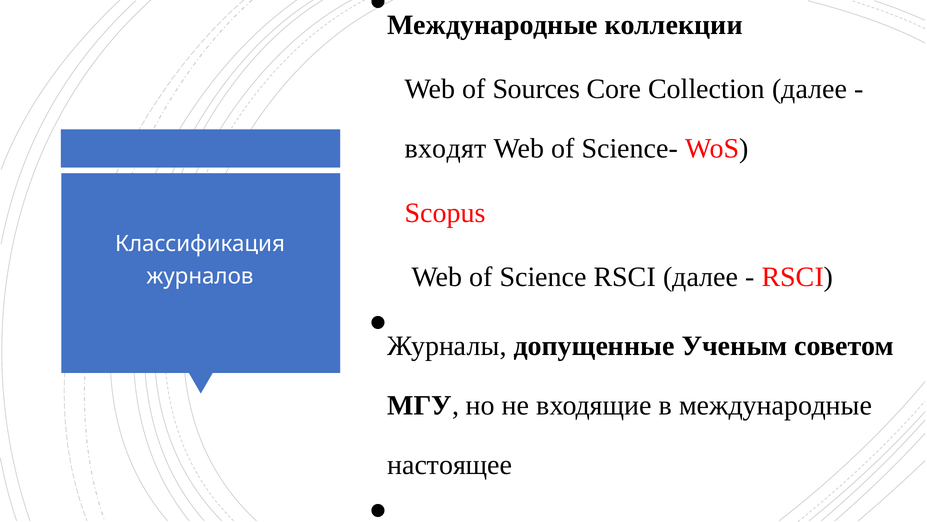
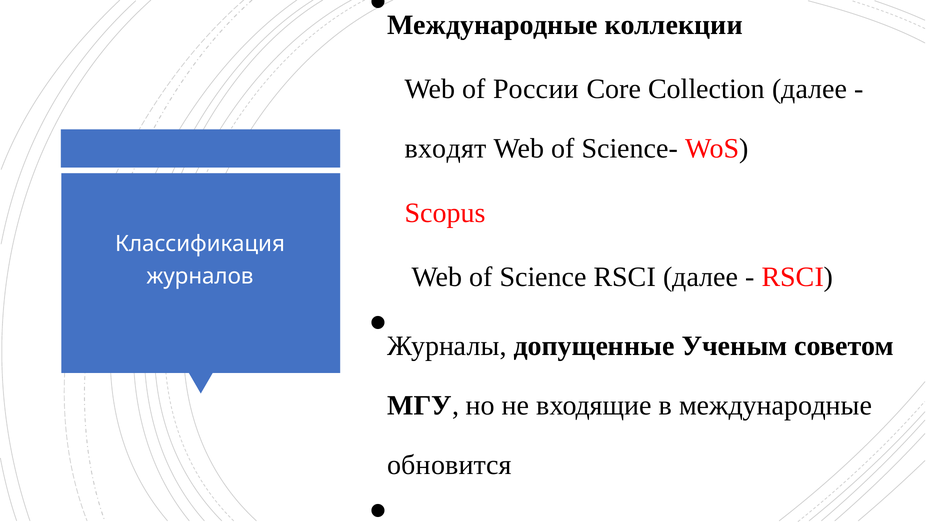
Sources: Sources -> России
настоящее: настоящее -> обновится
